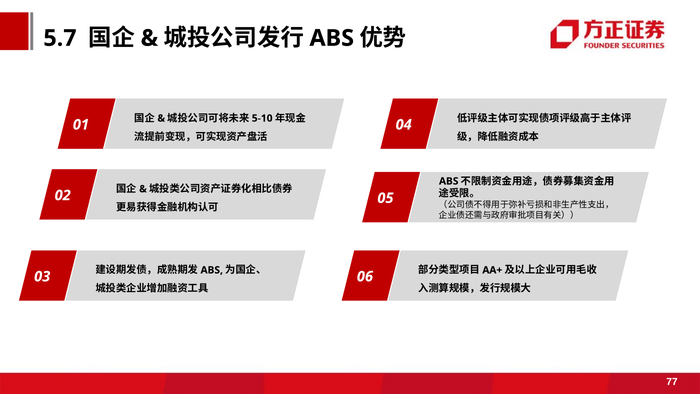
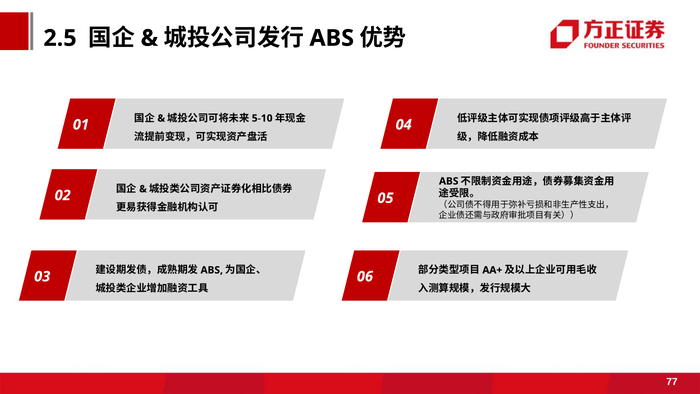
5.7: 5.7 -> 2.5
